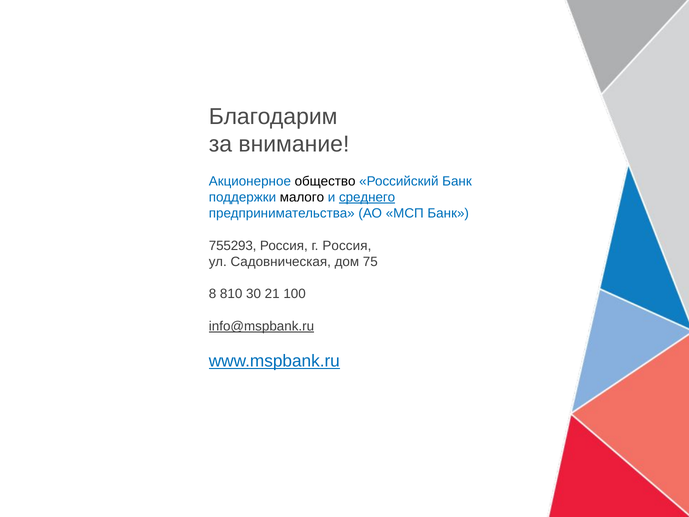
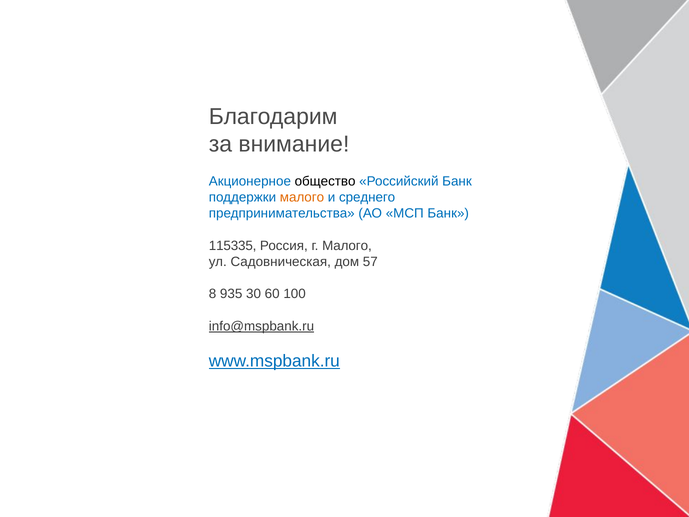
малого at (302, 197) colour: black -> orange
среднего underline: present -> none
755293: 755293 -> 115335
г Россия: Россия -> Малого
75: 75 -> 57
810: 810 -> 935
21: 21 -> 60
